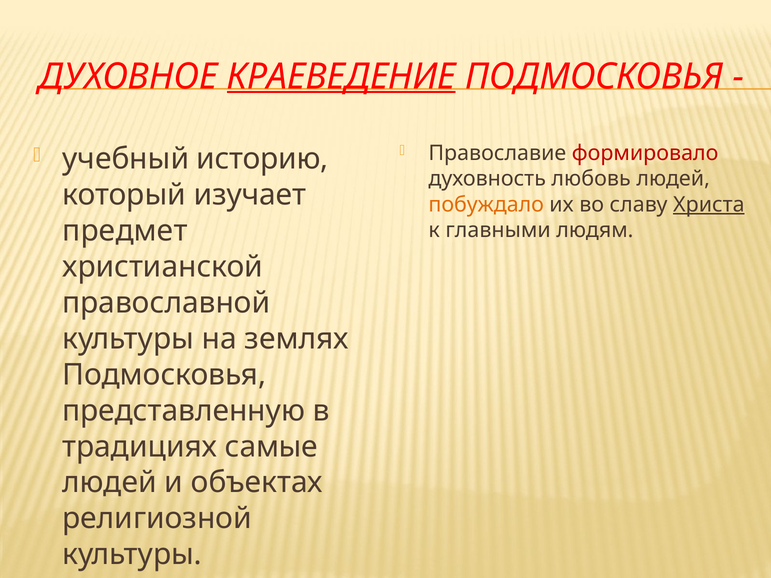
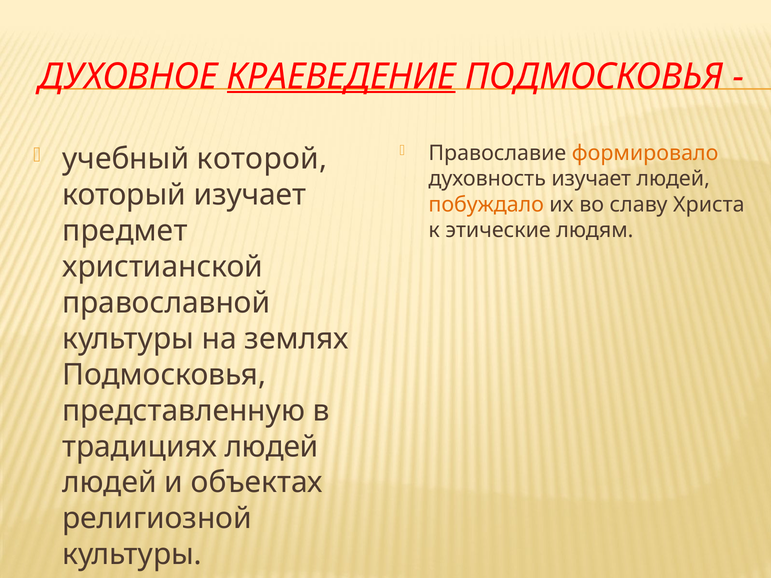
формировало colour: red -> orange
историю: историю -> которой
духовность любовь: любовь -> изучает
Христа underline: present -> none
главными: главными -> этические
традициях самые: самые -> людей
